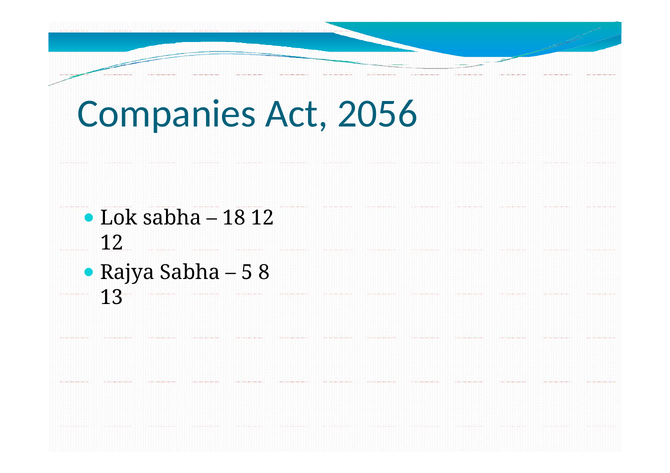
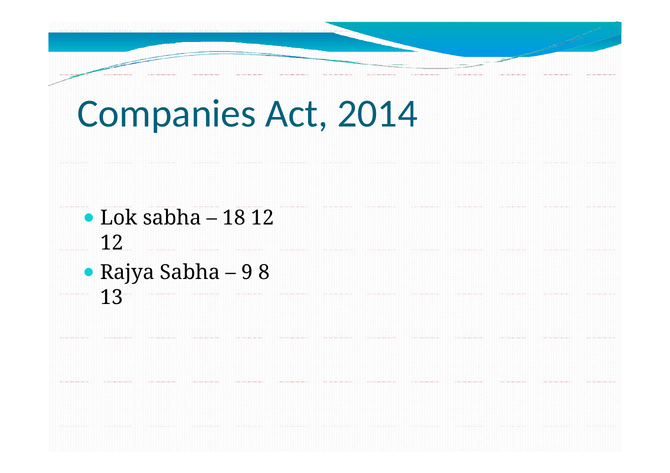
2056: 2056 -> 2014
5: 5 -> 9
